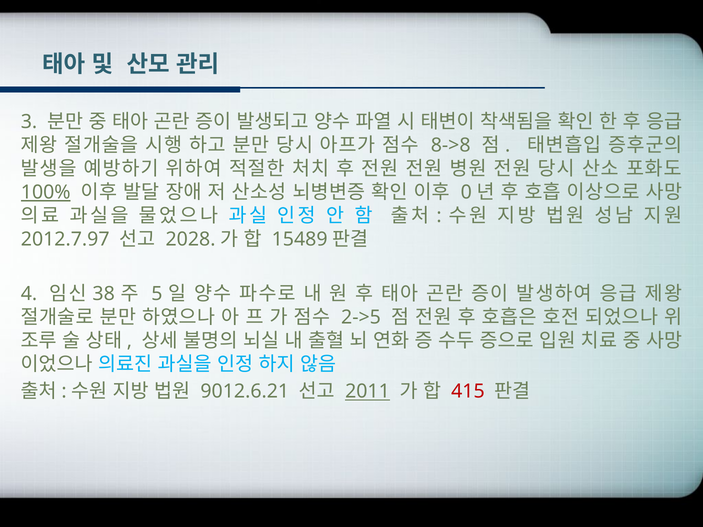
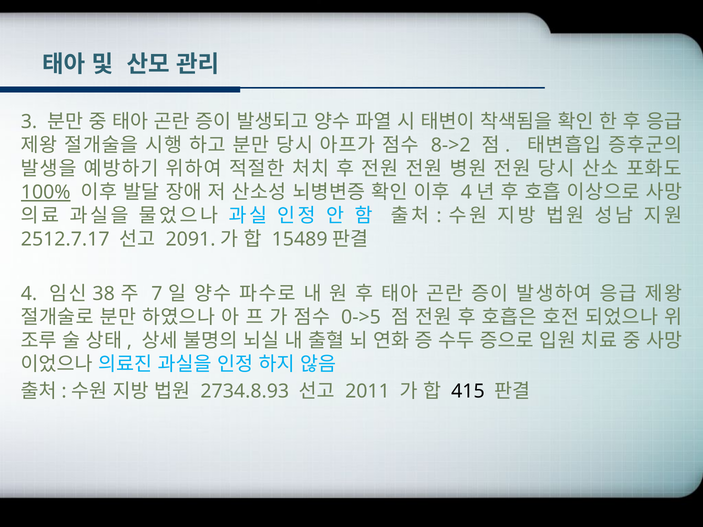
8->8: 8->8 -> 8->2
0 at (466, 192): 0 -> 4
2012.7.97: 2012.7.97 -> 2512.7.17
2028: 2028 -> 2091
5: 5 -> 7
2->5: 2->5 -> 0->5
9012.6.21: 9012.6.21 -> 2734.8.93
2011 underline: present -> none
415 colour: red -> black
